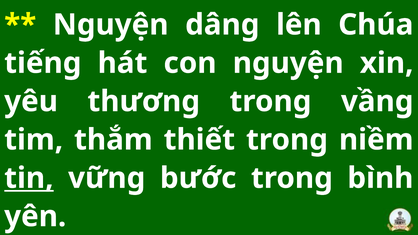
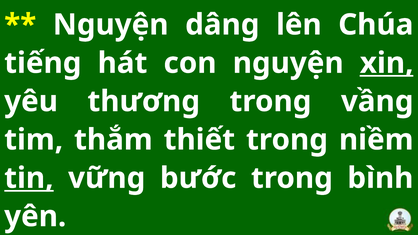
xin underline: none -> present
